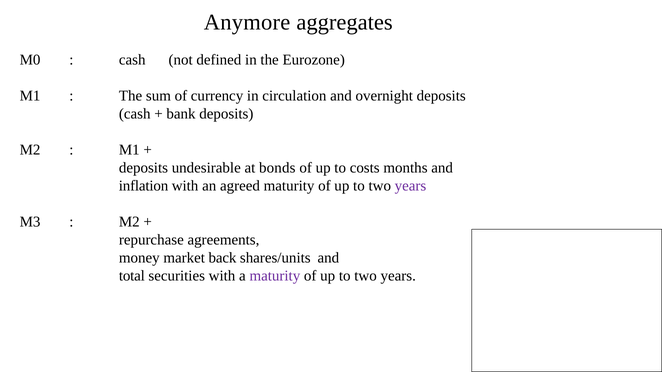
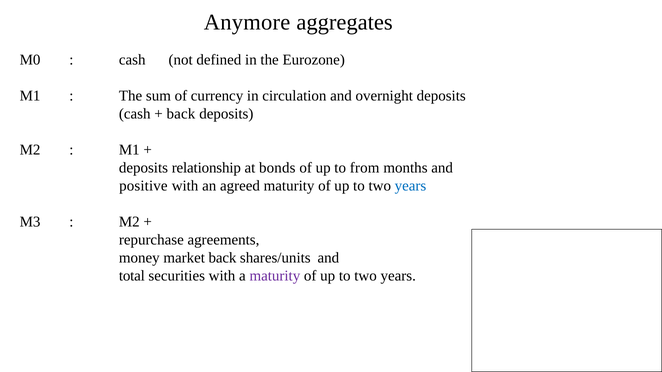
bank at (181, 114): bank -> back
undesirable: undesirable -> relationship
costs: costs -> from
inflation: inflation -> positive
years at (410, 186) colour: purple -> blue
